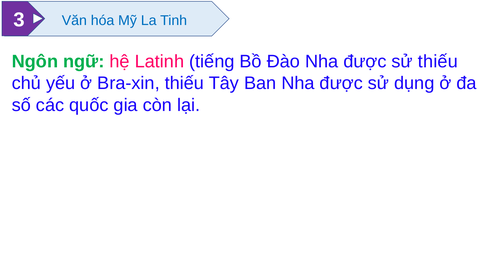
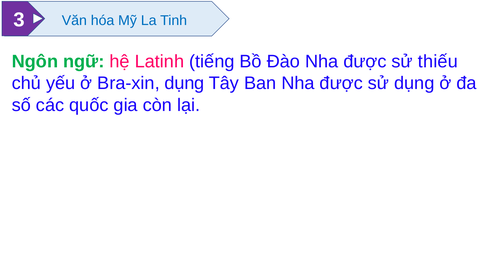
Bra-xin thiếu: thiếu -> dụng
